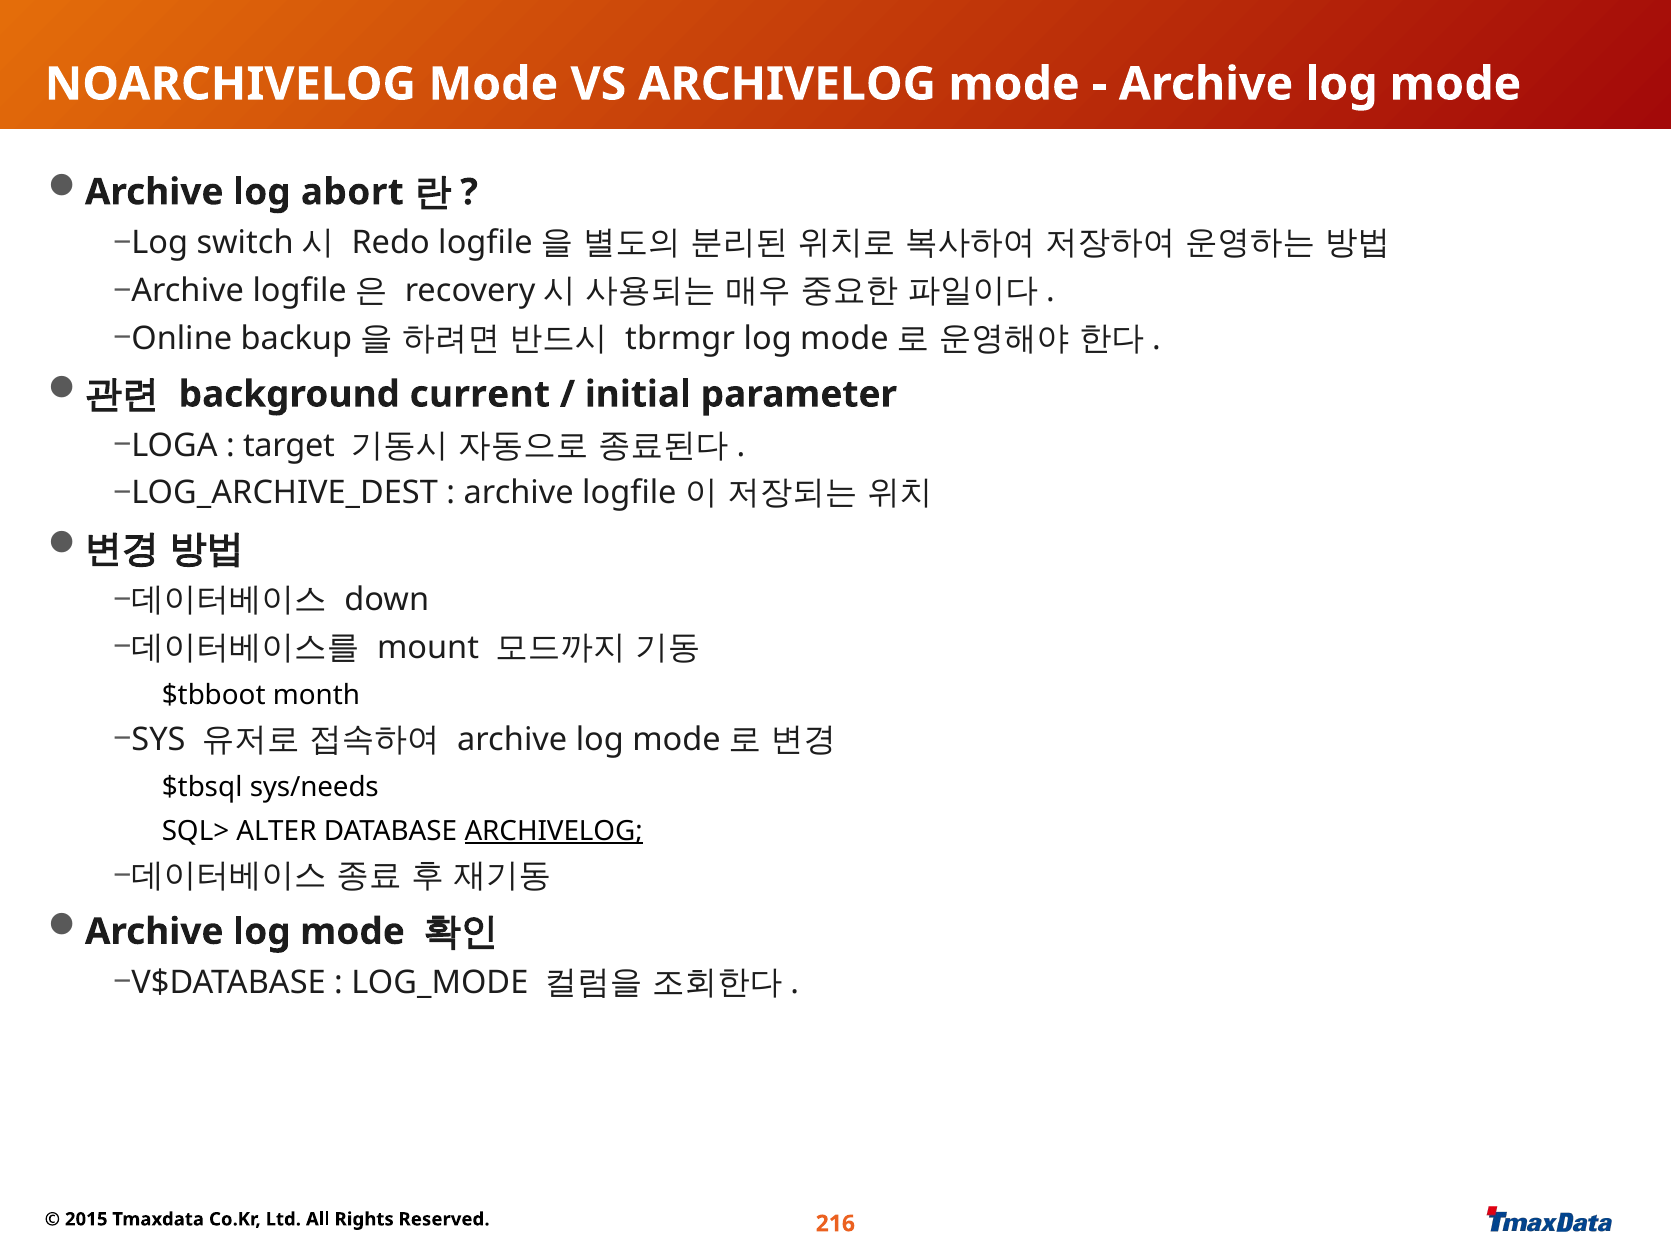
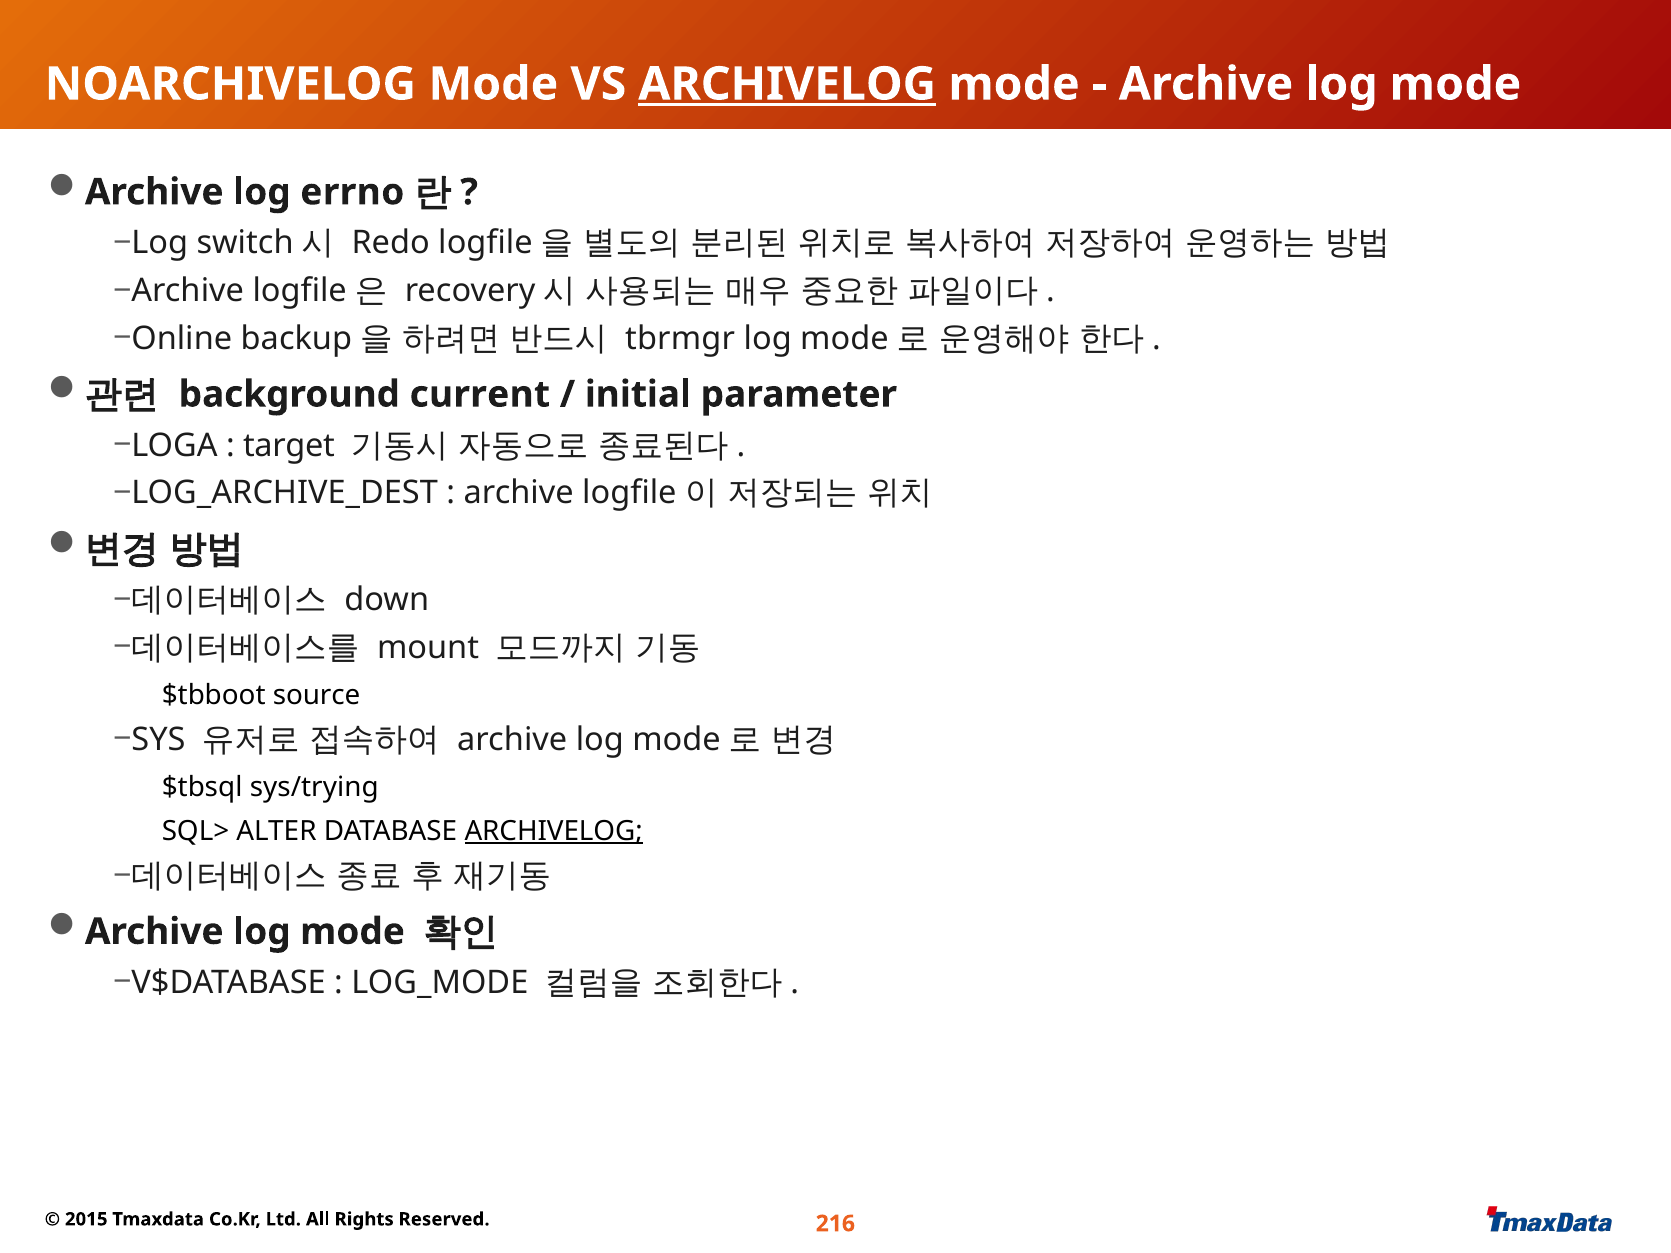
ARCHIVELOG at (787, 84) underline: none -> present
abort: abort -> errno
month: month -> source
sys/needs: sys/needs -> sys/trying
